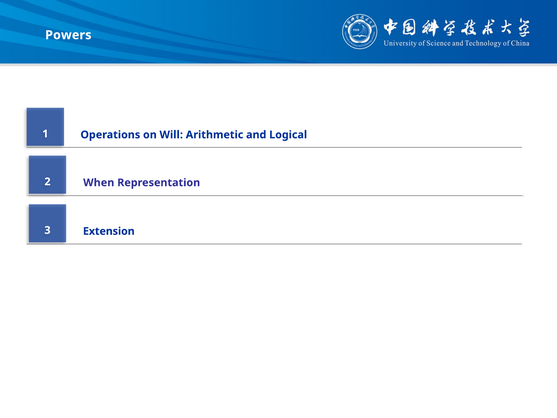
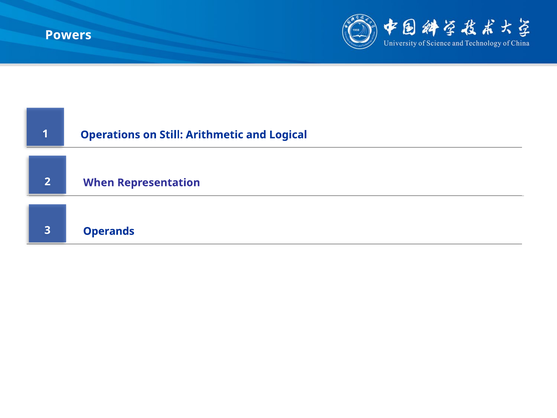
Will: Will -> Still
Extension: Extension -> Operands
